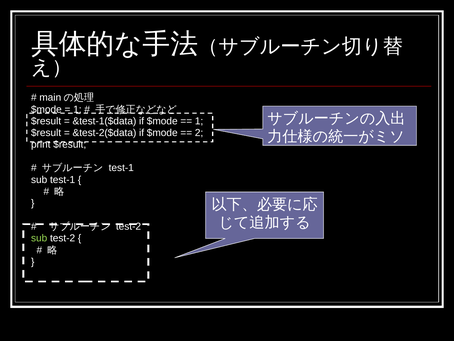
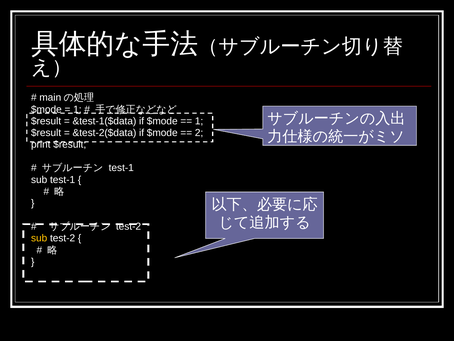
sub at (39, 238) colour: light green -> yellow
